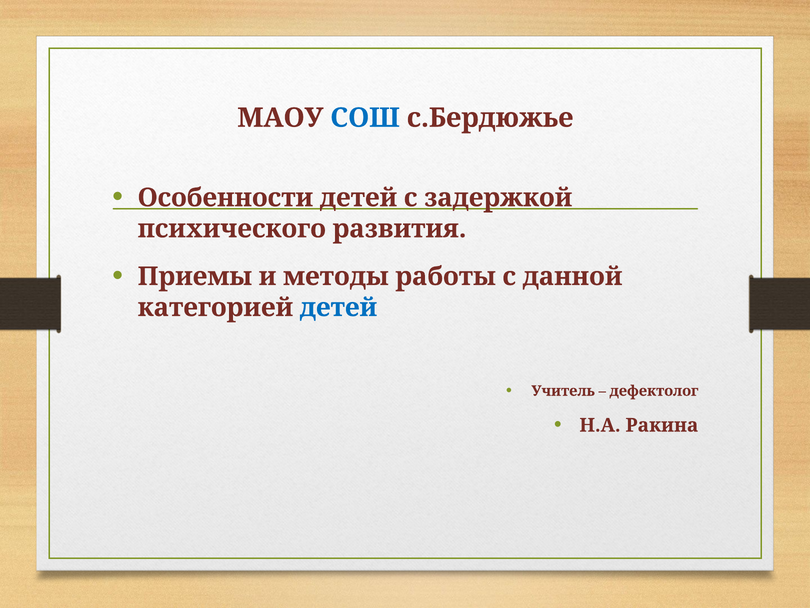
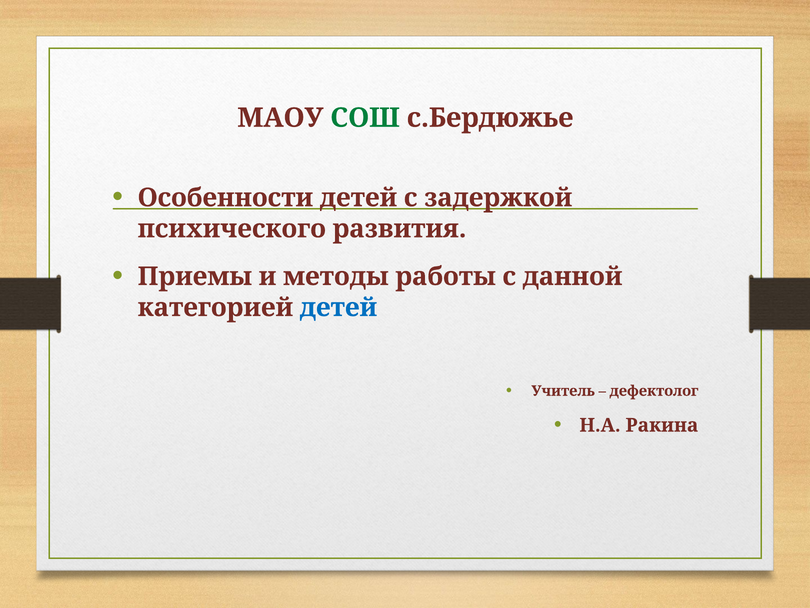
СОШ colour: blue -> green
